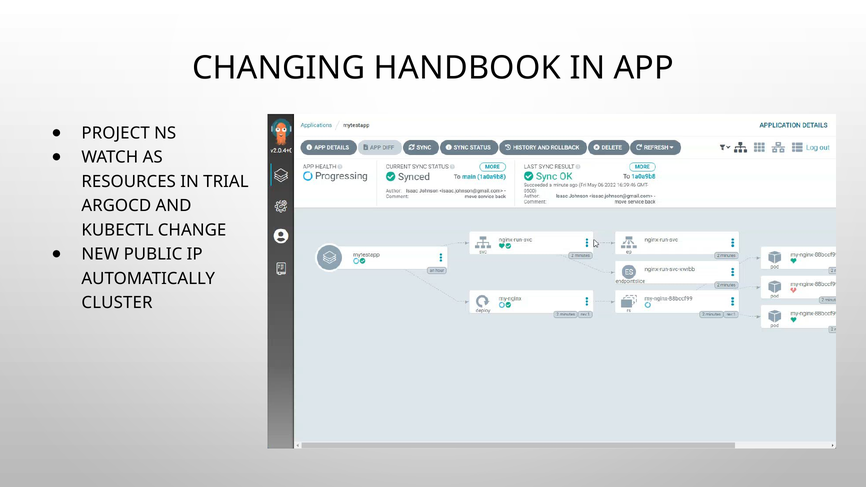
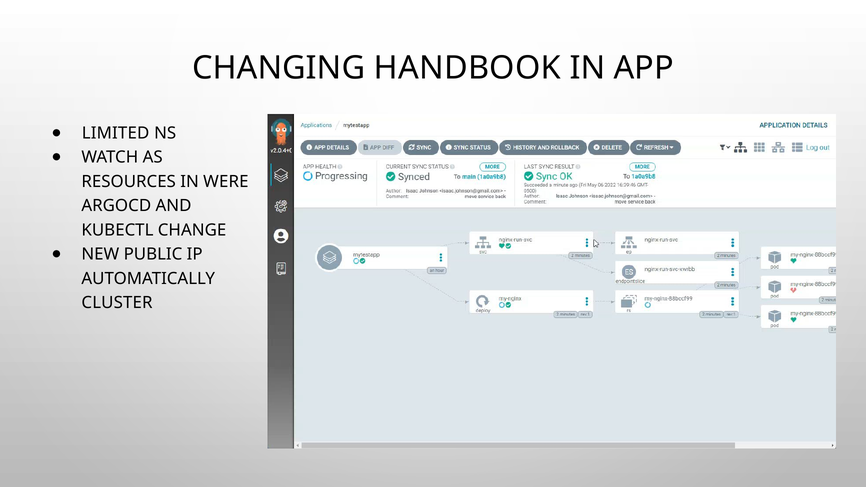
PROJECT: PROJECT -> LIMITED
TRIAL: TRIAL -> WERE
